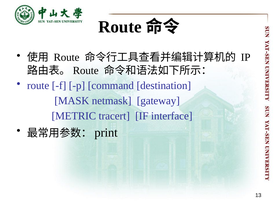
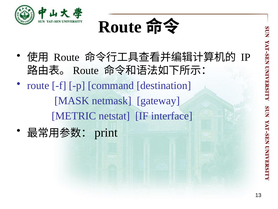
tracert: tracert -> netstat
